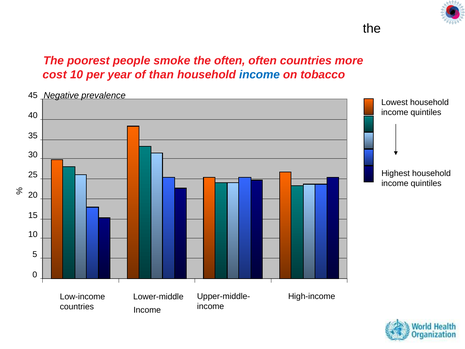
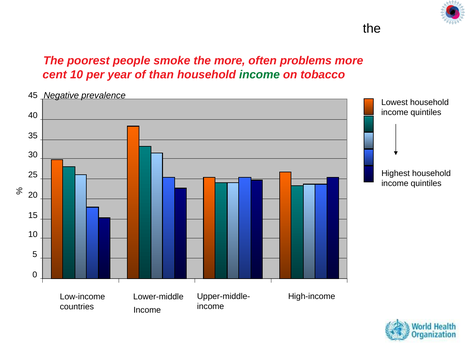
the often: often -> more
often countries: countries -> problems
cost: cost -> cent
income at (259, 74) colour: blue -> green
